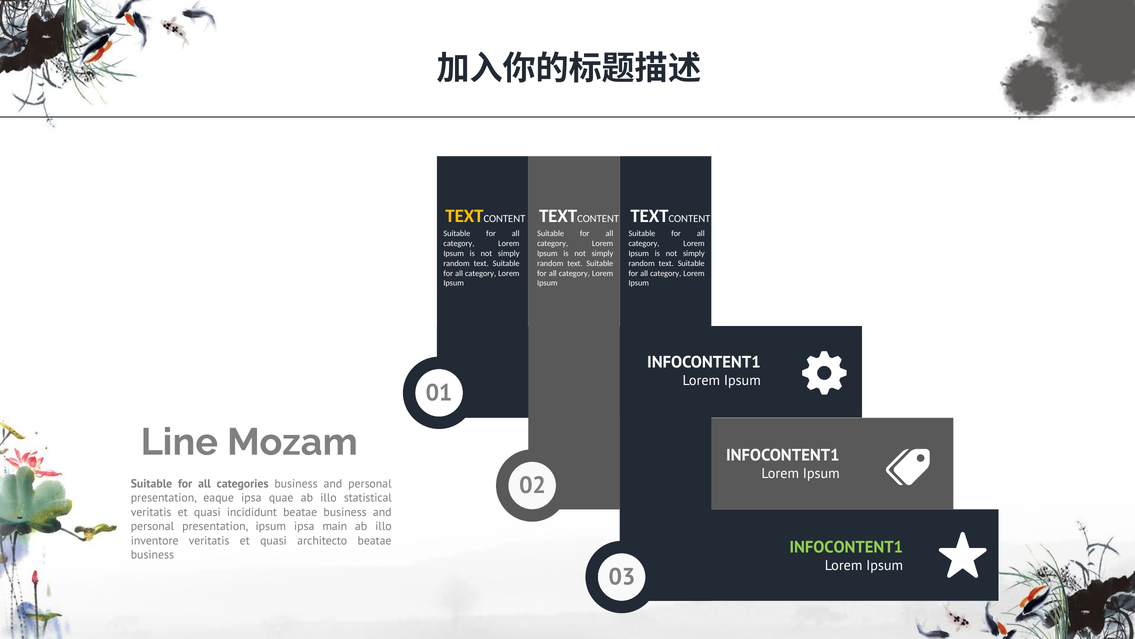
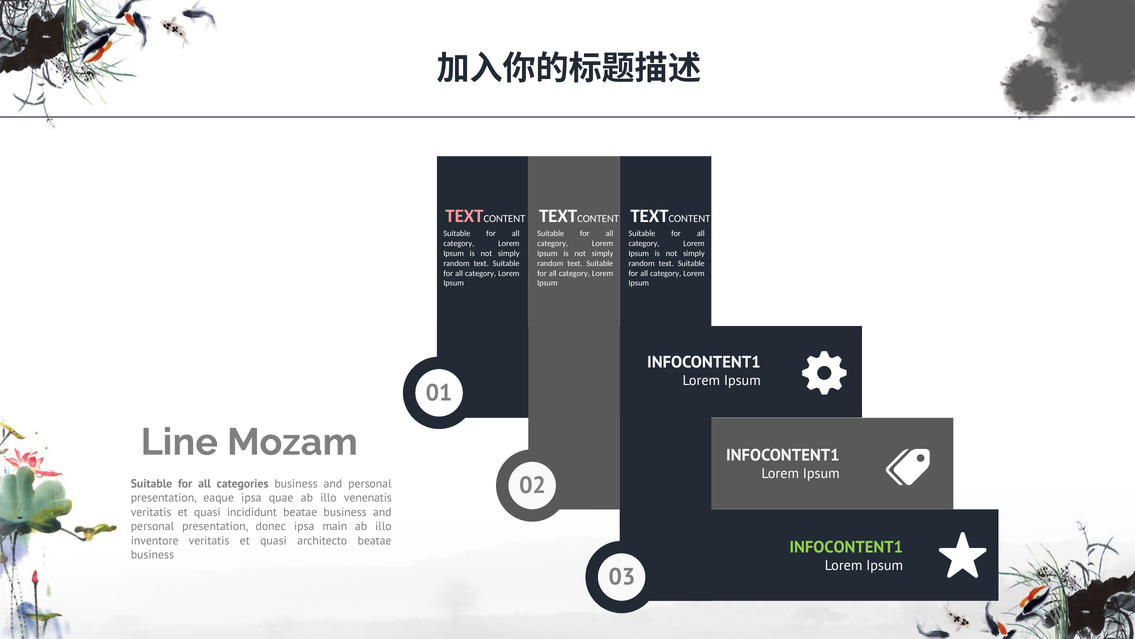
TEXT at (464, 216) colour: yellow -> pink
statistical: statistical -> venenatis
presentation ipsum: ipsum -> donec
